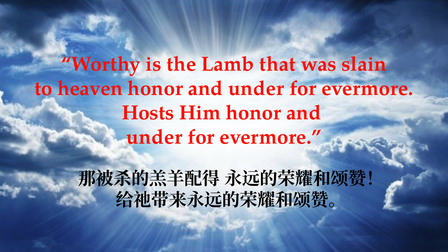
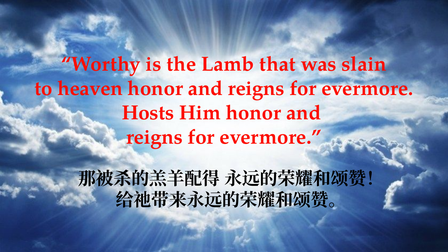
under at (256, 88): under -> reigns
under at (154, 137): under -> reigns
